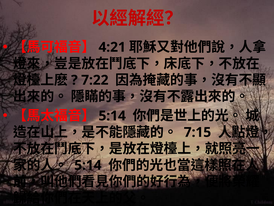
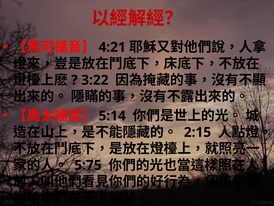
7:22: 7:22 -> 3:22
7:15: 7:15 -> 2:15
5:14 at (88, 165): 5:14 -> 5:75
